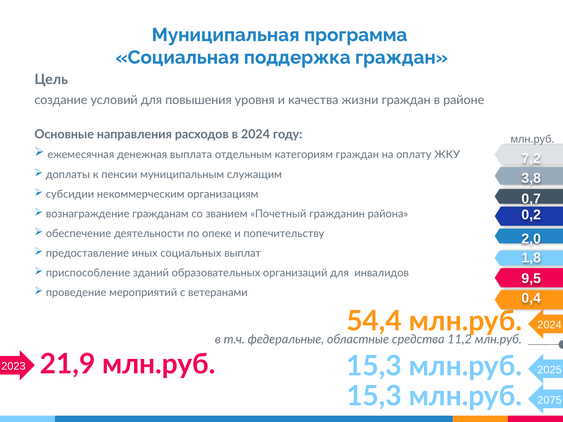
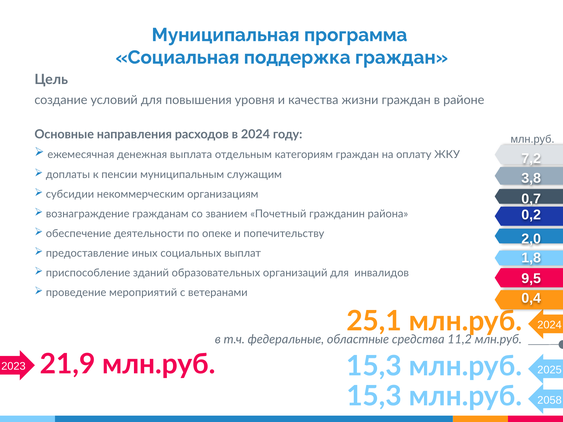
54,4: 54,4 -> 25,1
2075: 2075 -> 2058
